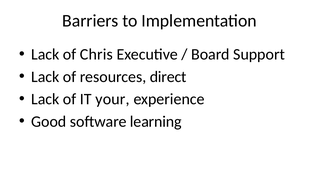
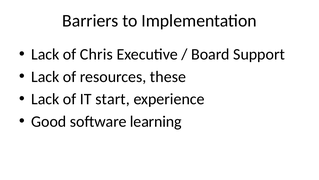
direct: direct -> these
your: your -> start
